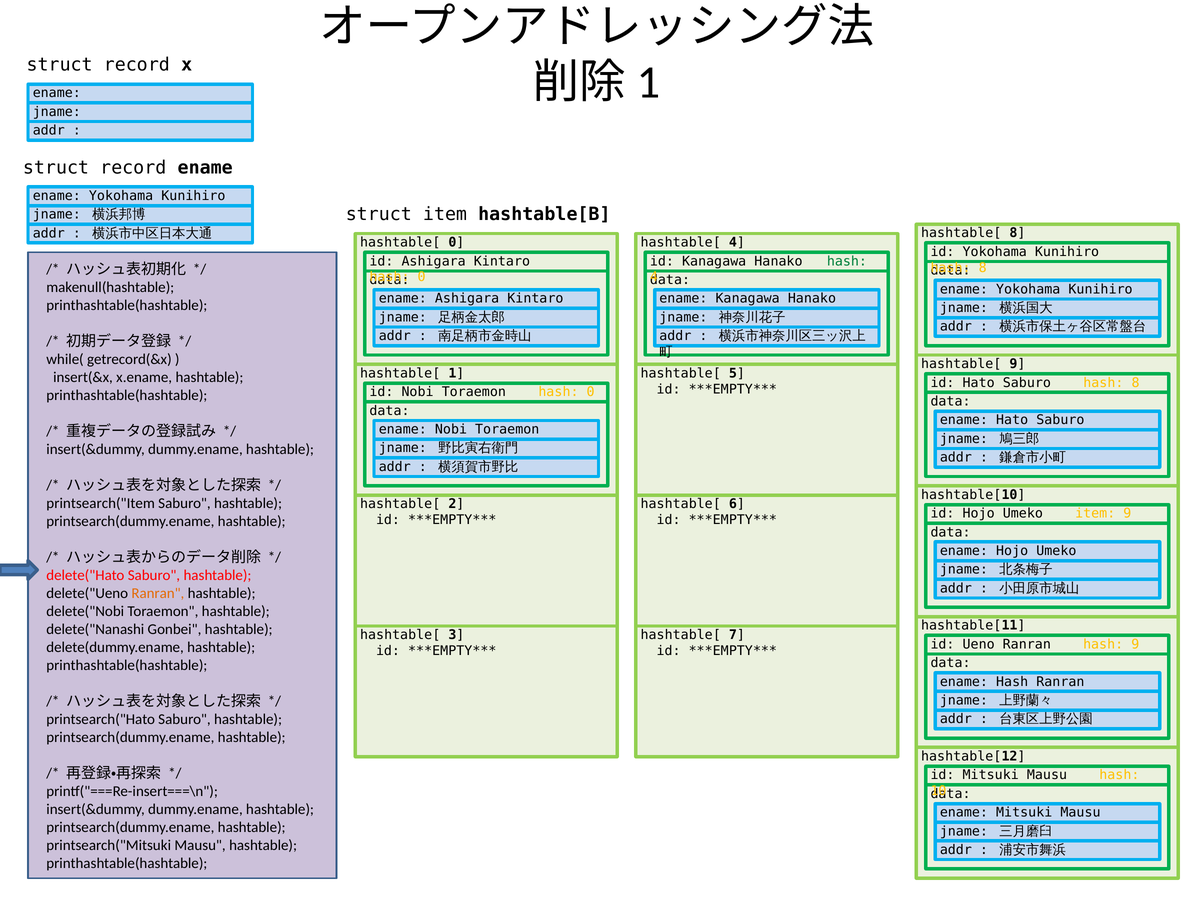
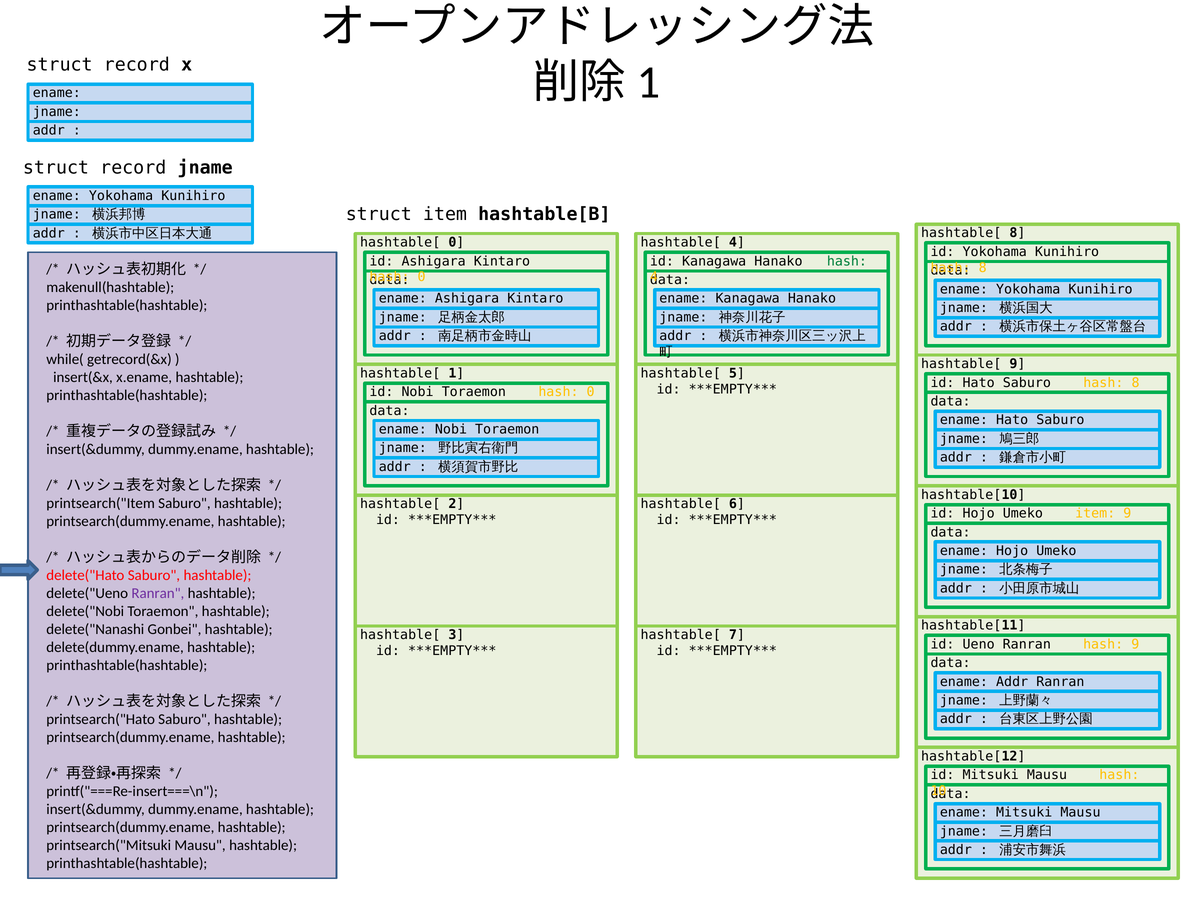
record ename: ename -> jname
Ranran at (158, 594) colour: orange -> purple
Hash at (1012, 682): Hash -> Addr
